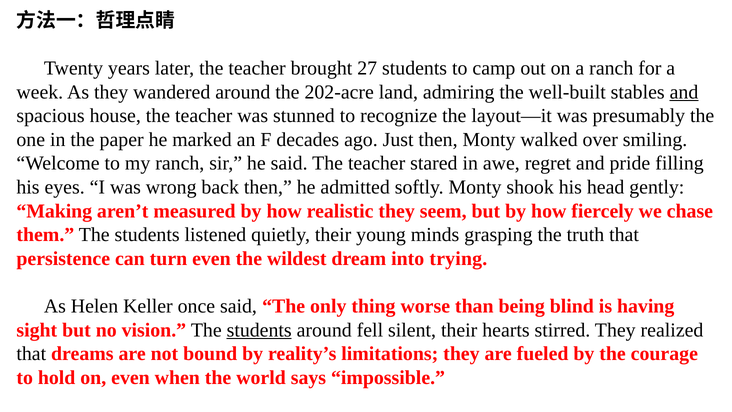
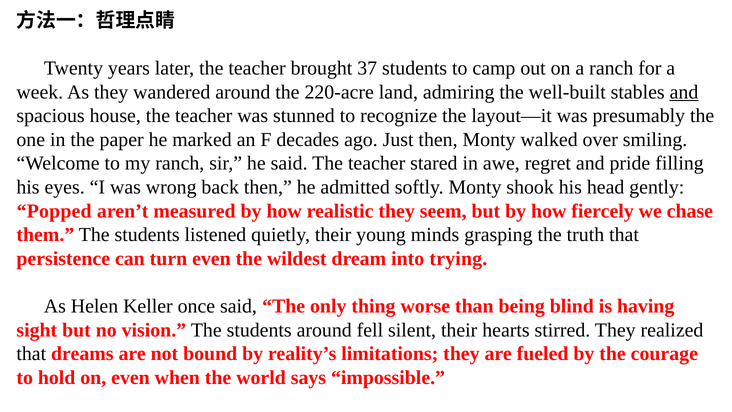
27: 27 -> 37
202-acre: 202-acre -> 220-acre
Making: Making -> Popped
students at (259, 330) underline: present -> none
